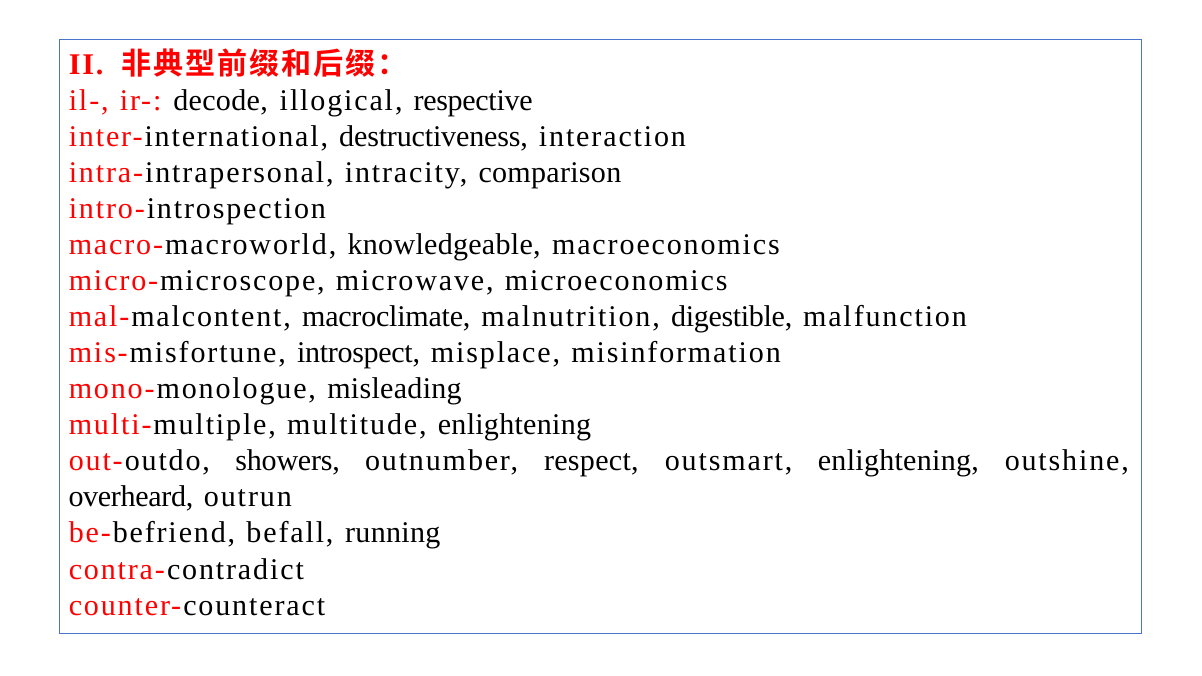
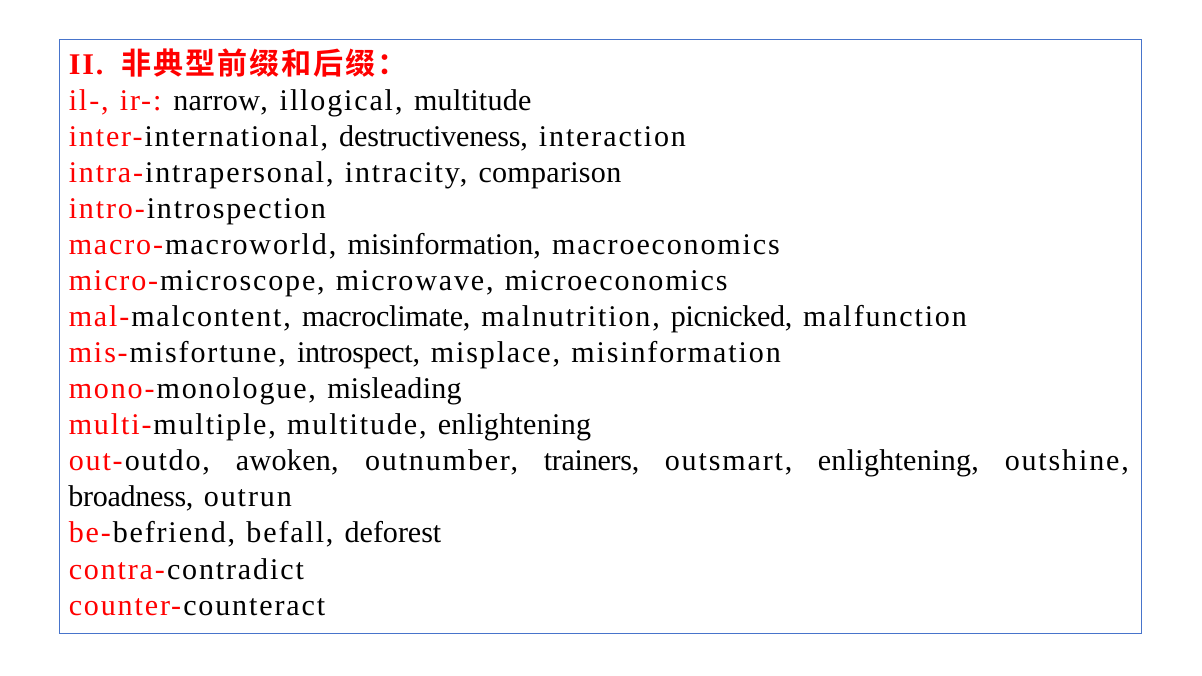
decode: decode -> narrow
illogical respective: respective -> multitude
macro-macroworld knowledgeable: knowledgeable -> misinformation
digestible: digestible -> picnicked
showers: showers -> awoken
respect: respect -> trainers
overheard: overheard -> broadness
running: running -> deforest
